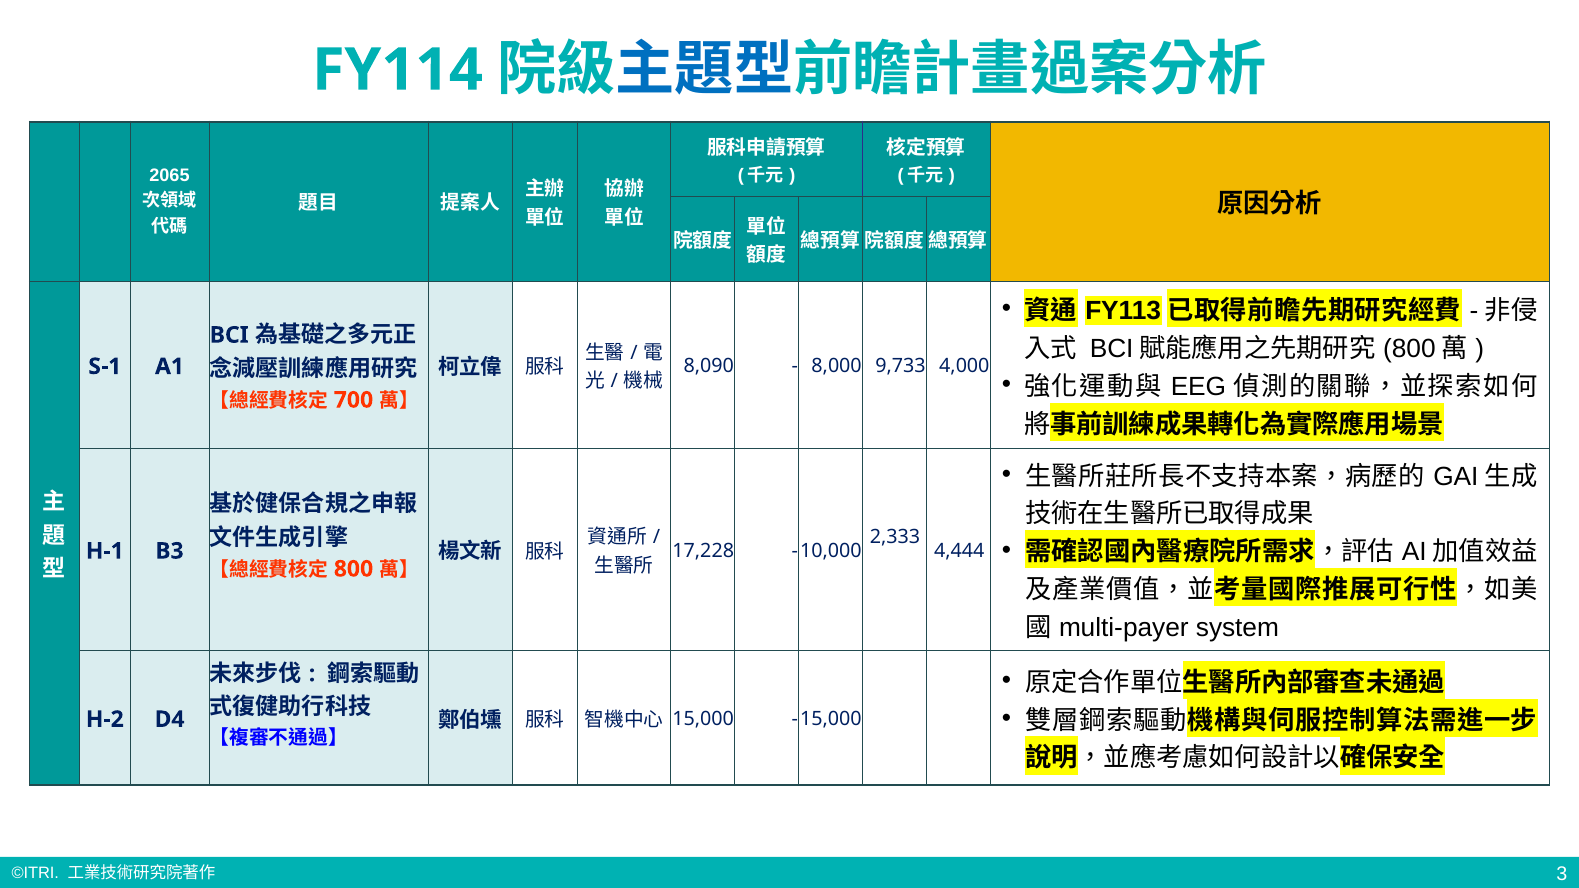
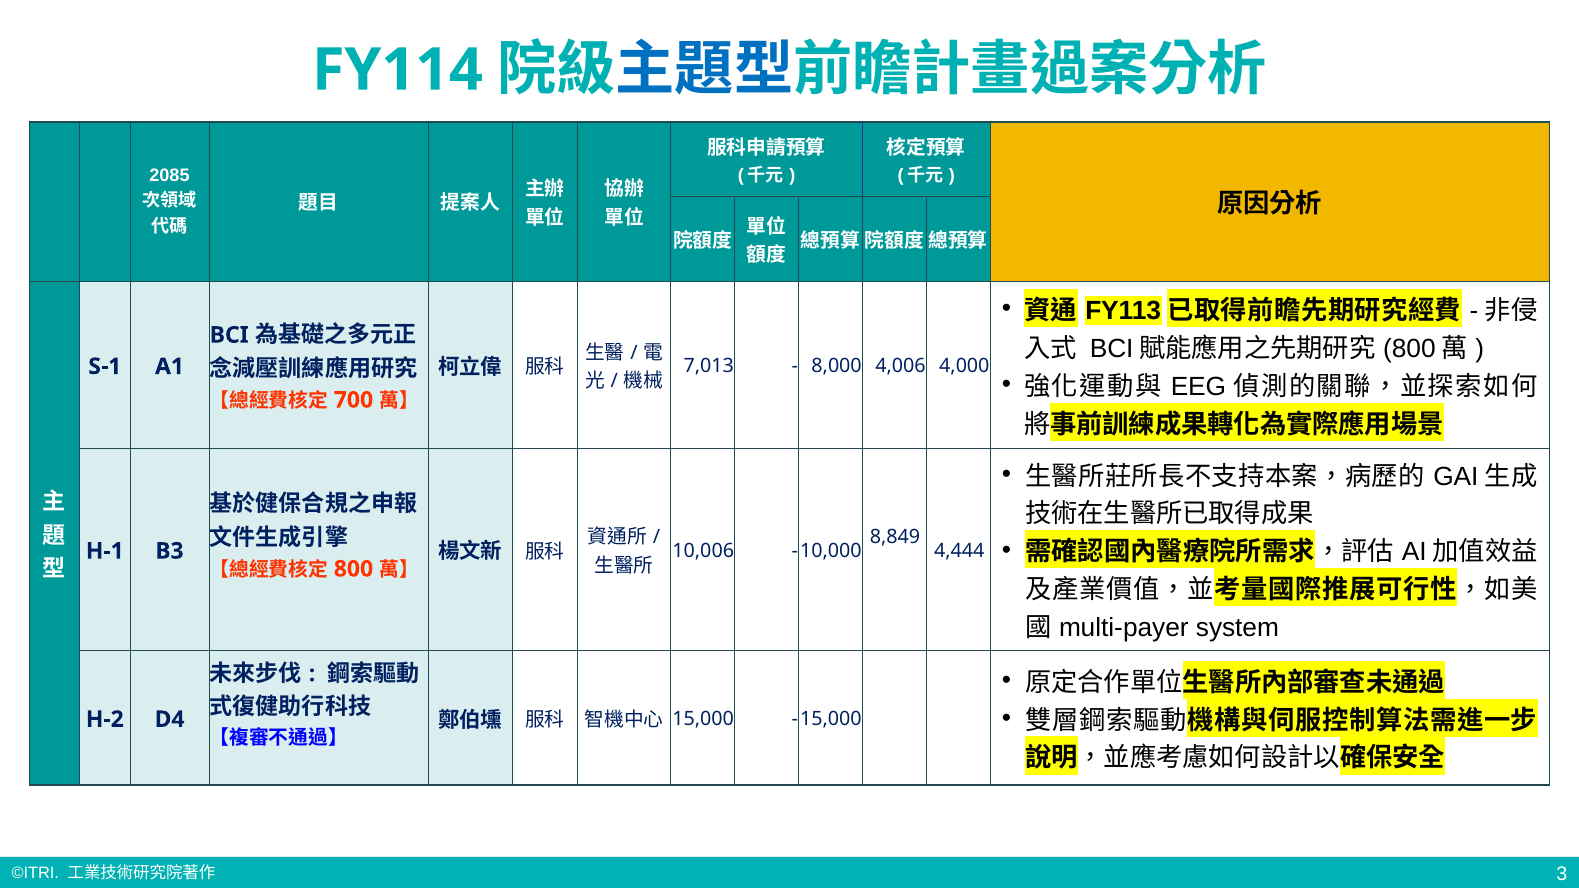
2065: 2065 -> 2085
8,090: 8,090 -> 7,013
9,733: 9,733 -> 4,006
2,333: 2,333 -> 8,849
17,228: 17,228 -> 10,006
